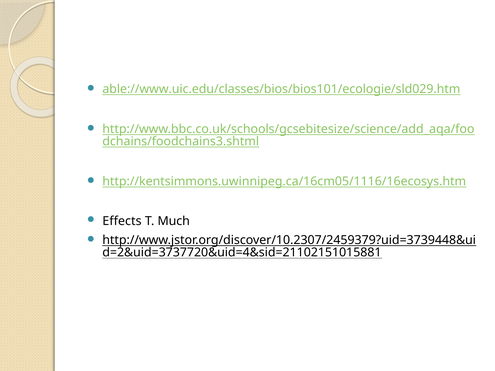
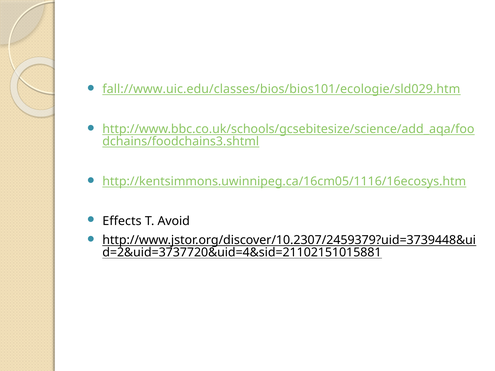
able://www.uic.edu/classes/bios/bios101/ecologie/sld029.htm: able://www.uic.edu/classes/bios/bios101/ecologie/sld029.htm -> fall://www.uic.edu/classes/bios/bios101/ecologie/sld029.htm
Much: Much -> Avoid
